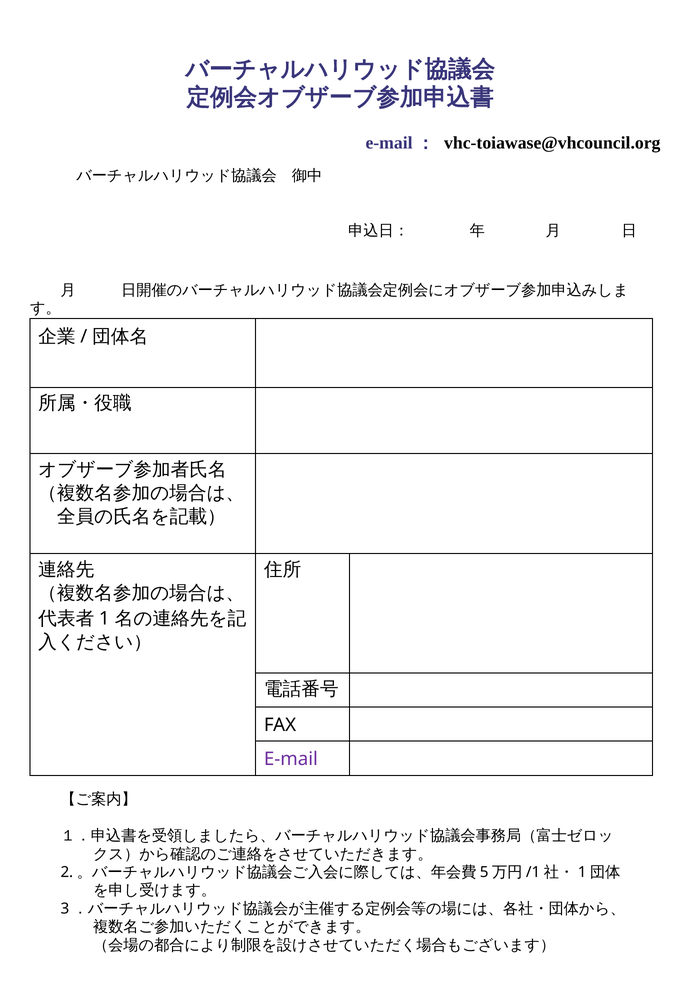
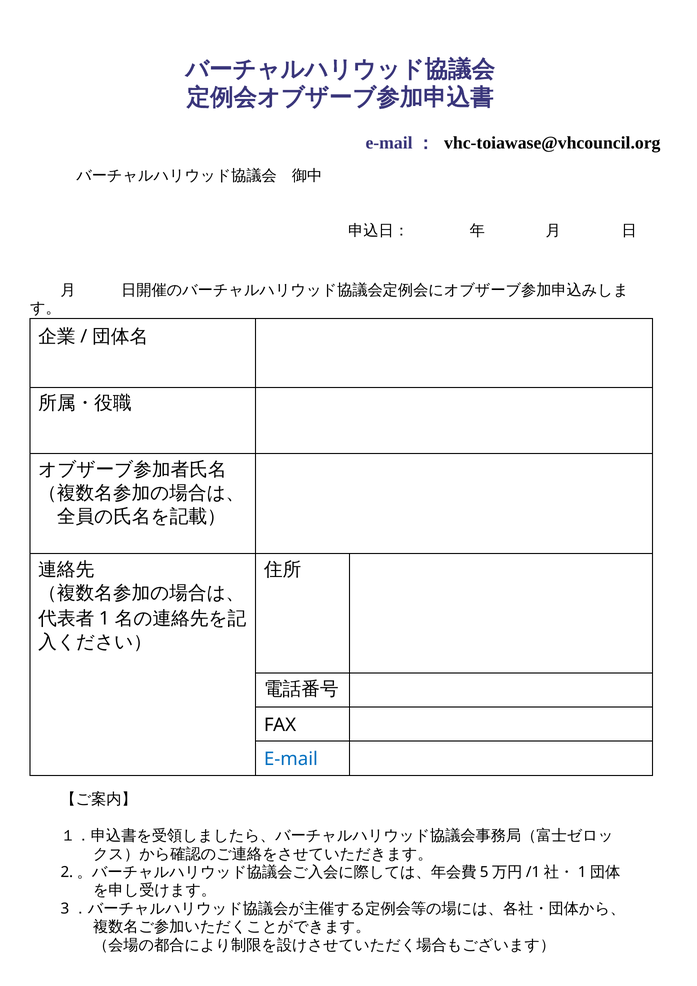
E-mail colour: purple -> blue
